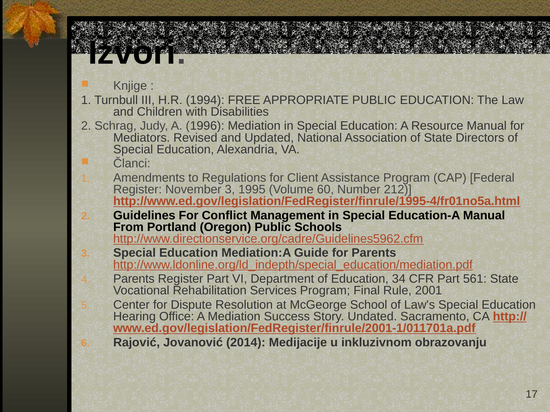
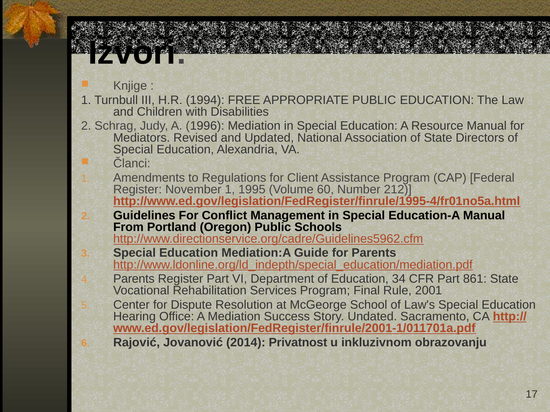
November 3: 3 -> 1
561: 561 -> 861
Medijacije: Medijacije -> Privatnost
